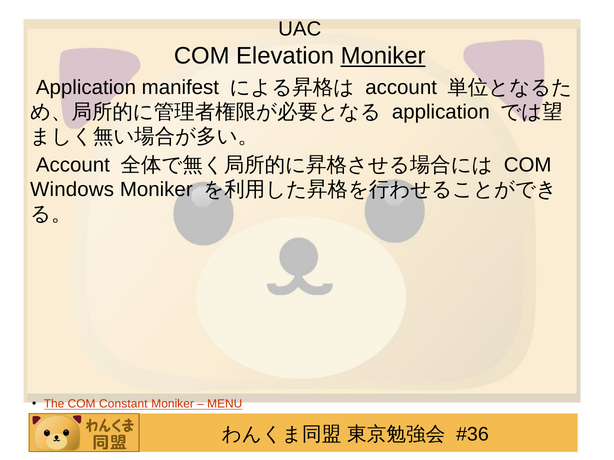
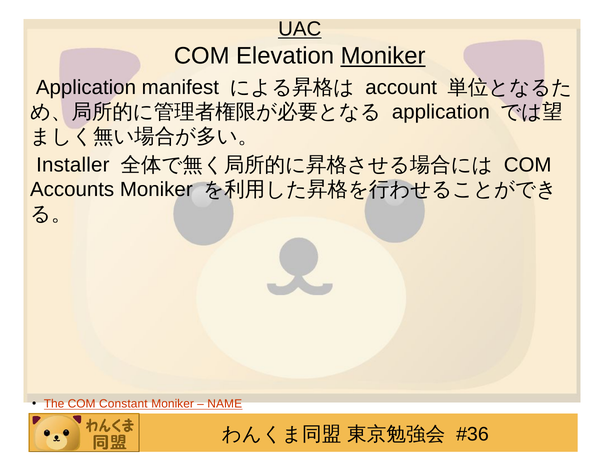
UAC underline: none -> present
Account at (73, 165): Account -> Installer
Windows: Windows -> Accounts
MENU: MENU -> NAME
